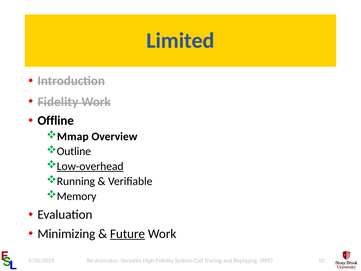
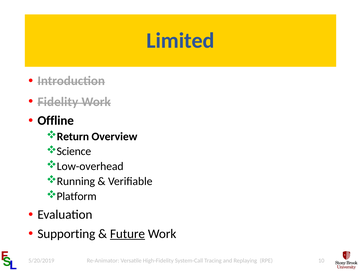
Mmap: Mmap -> Return
Outline: Outline -> Science
Low-overhead underline: present -> none
Memory: Memory -> Platform
Minimizing: Minimizing -> Supporting
